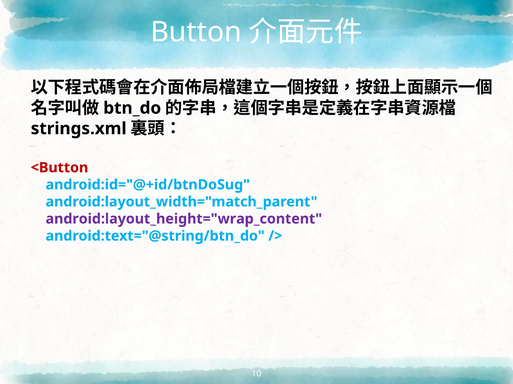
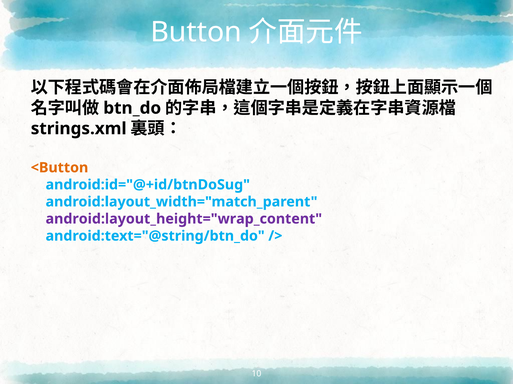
<Button colour: red -> orange
